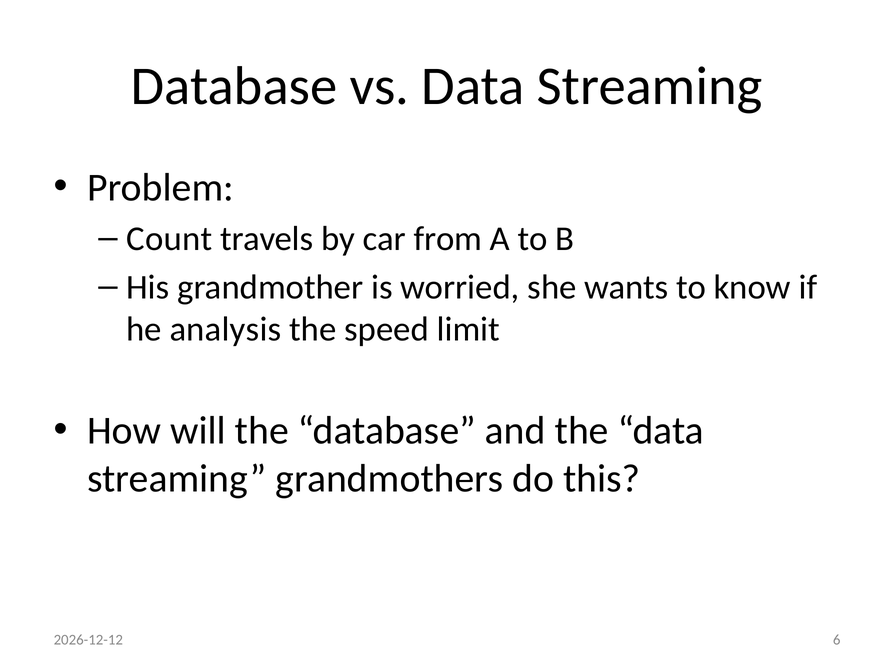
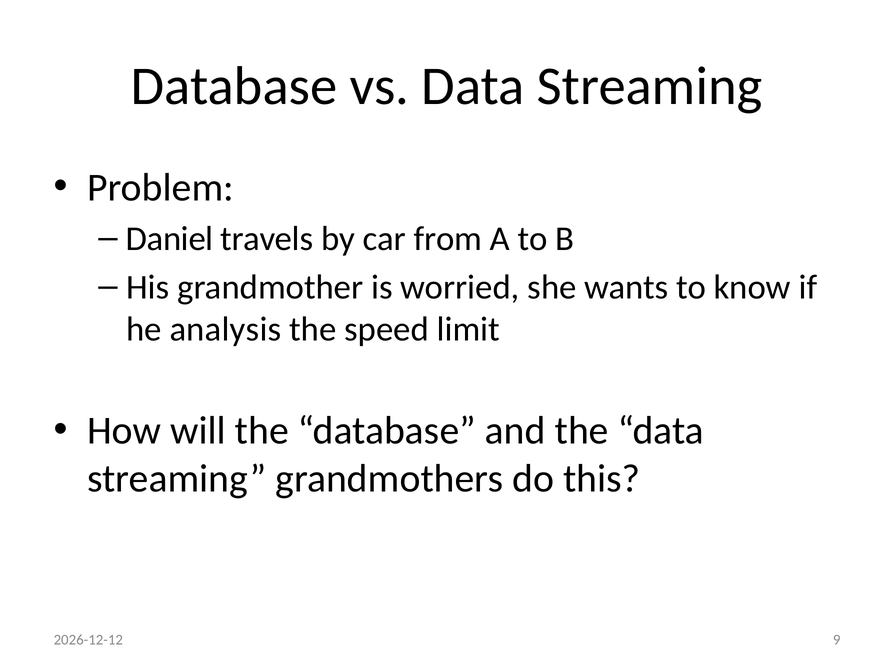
Count: Count -> Daniel
6: 6 -> 9
